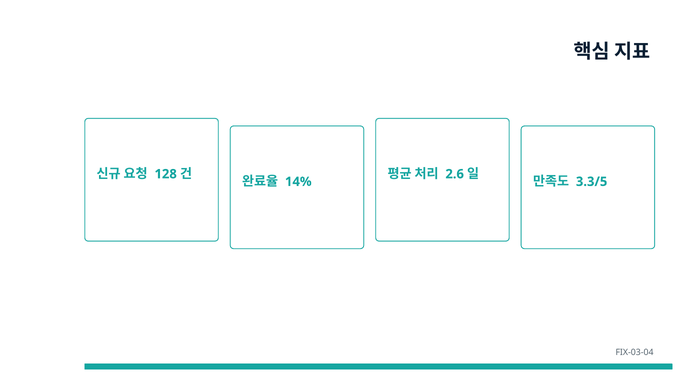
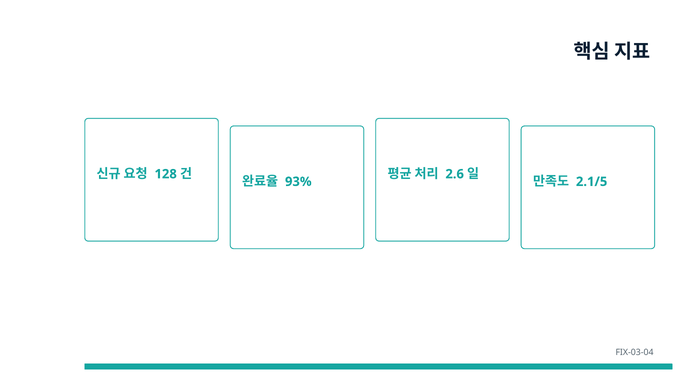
14%: 14% -> 93%
3.3/5: 3.3/5 -> 2.1/5
